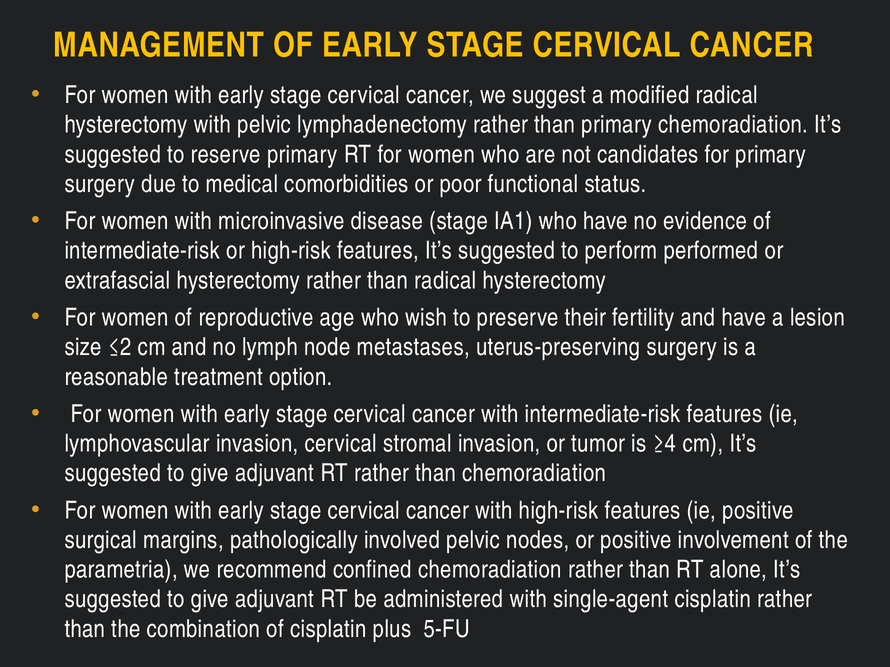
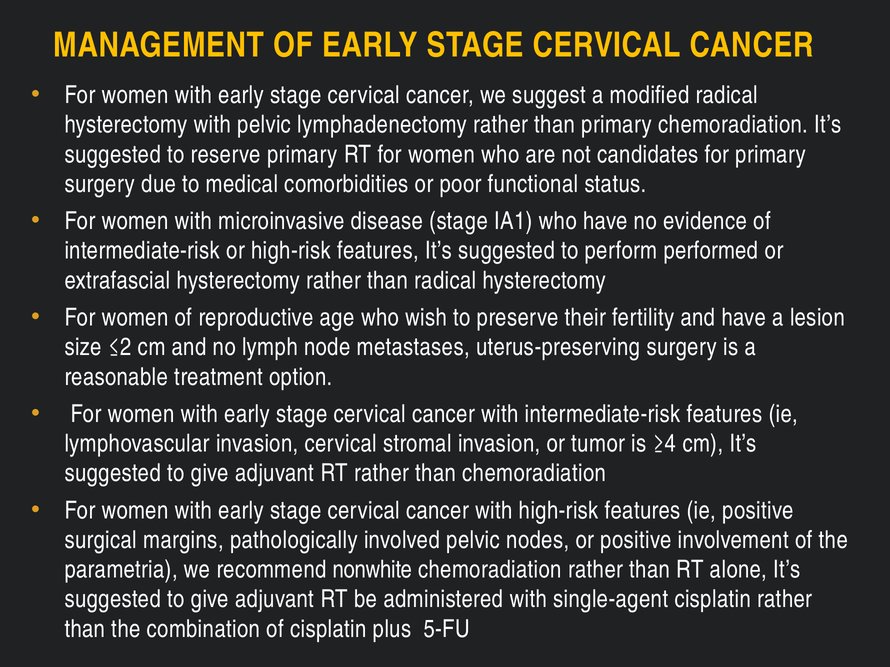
confined: confined -> nonwhite
